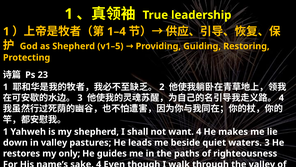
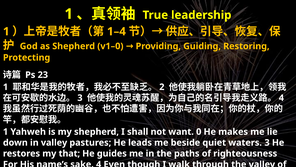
v1–5: v1–5 -> v1–0
want 4: 4 -> 0
only: only -> that
